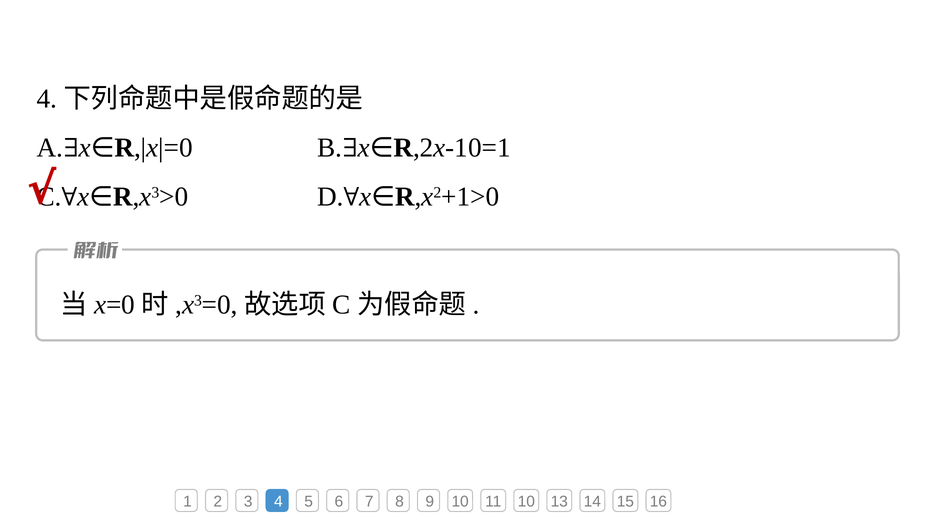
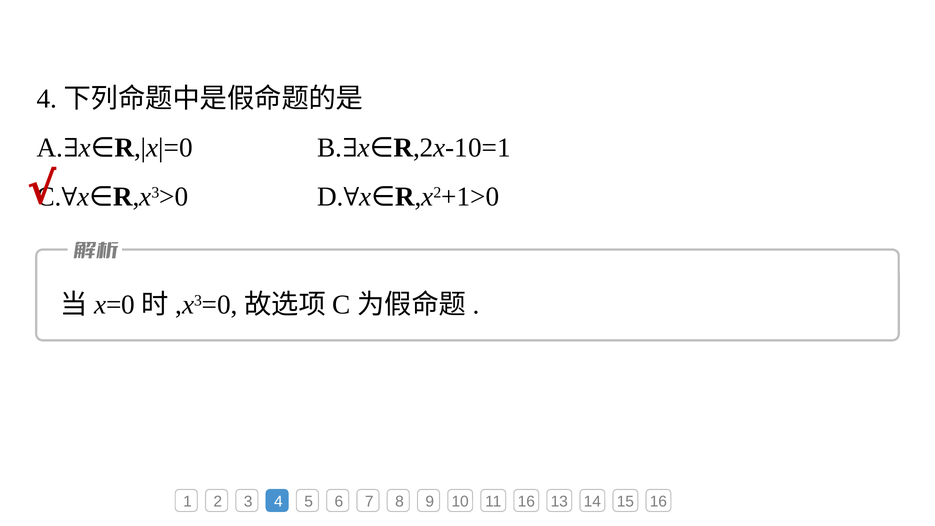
11 10: 10 -> 16
